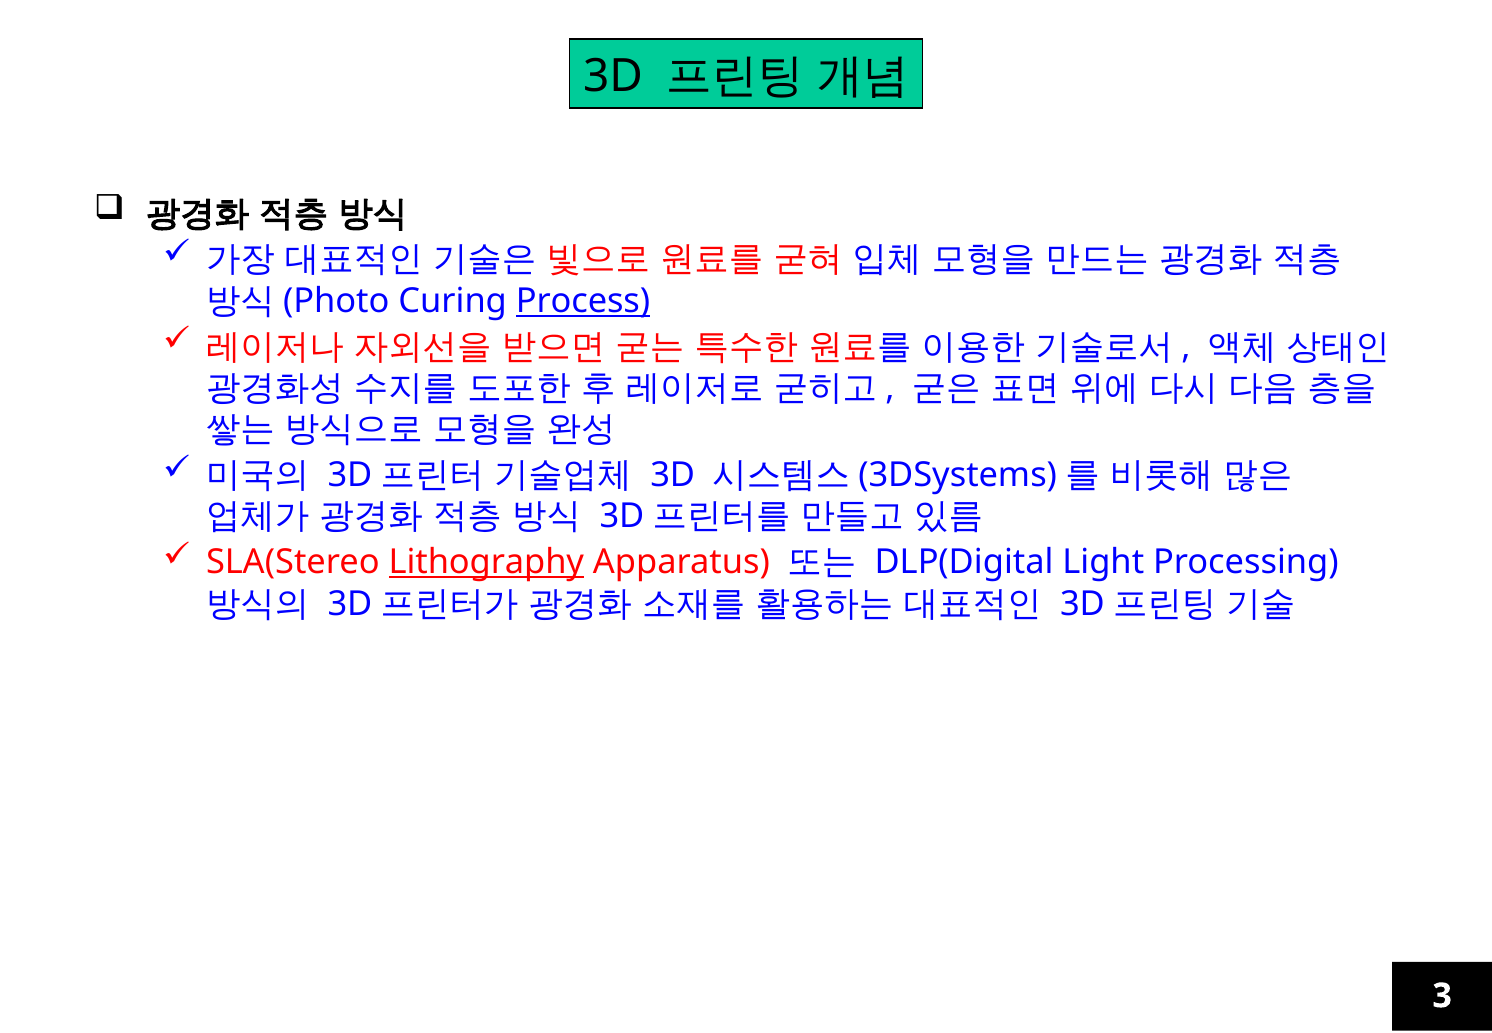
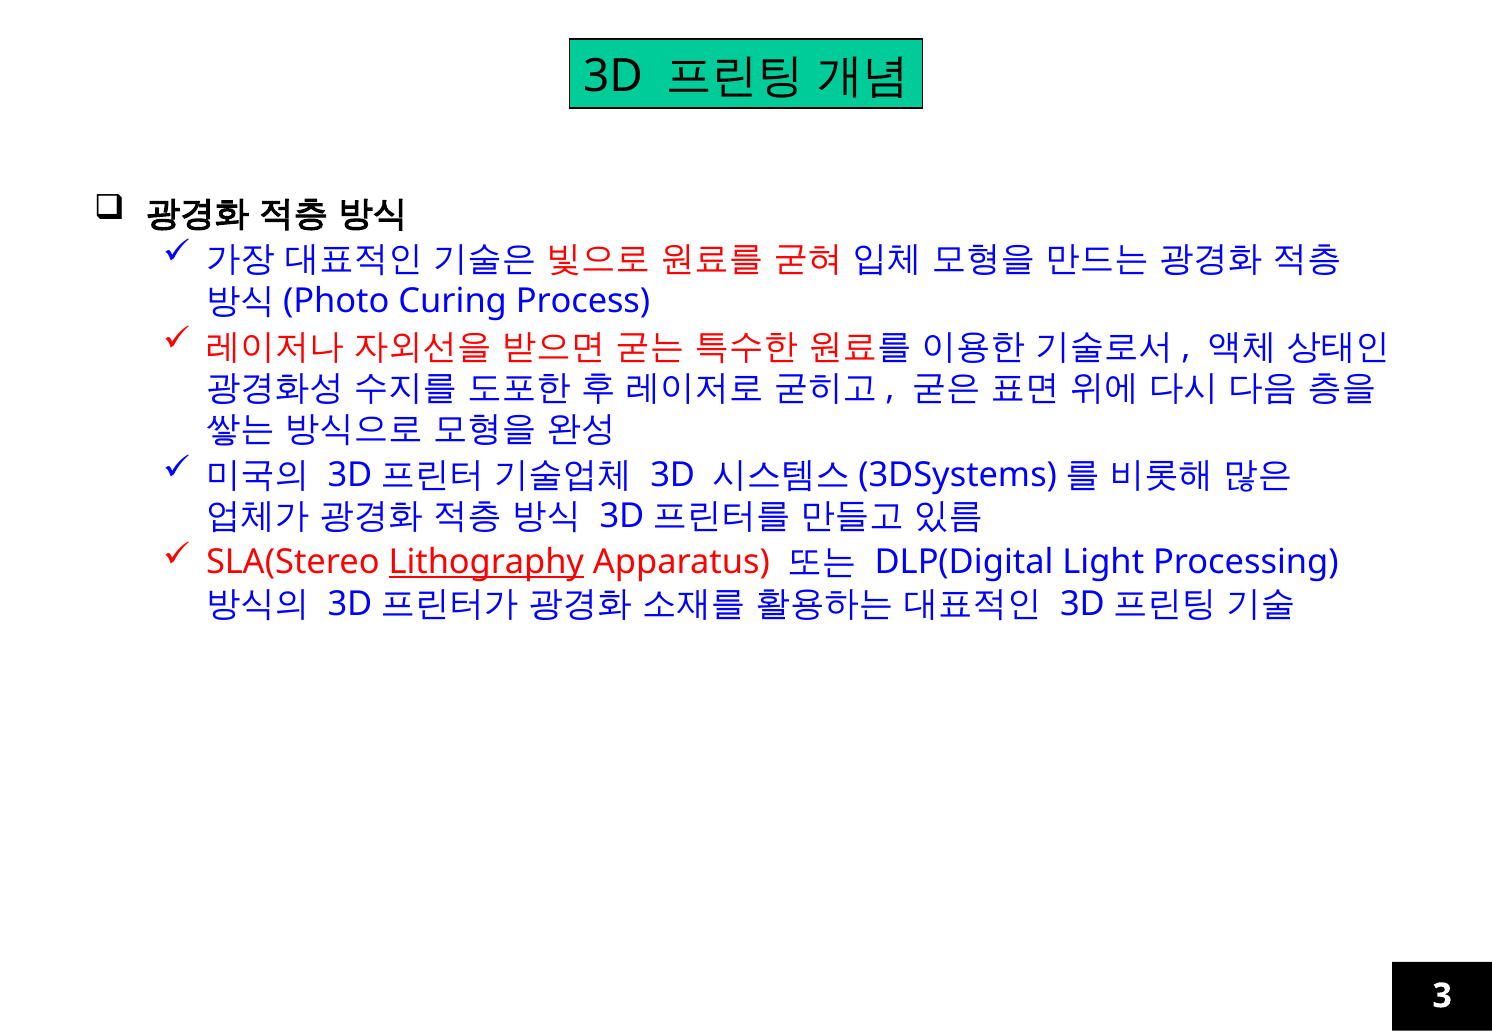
Process underline: present -> none
